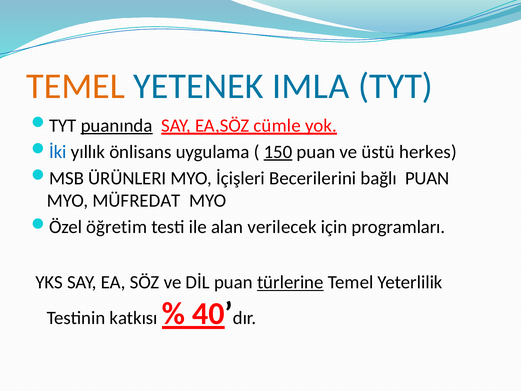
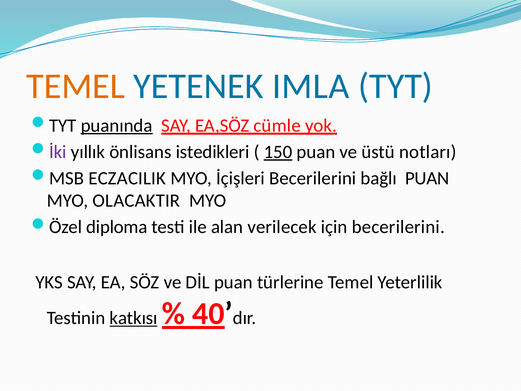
İki colour: blue -> purple
uygulama: uygulama -> istedikleri
herkes: herkes -> notları
ÜRÜNLERI: ÜRÜNLERI -> ECZACILIK
MÜFREDAT: MÜFREDAT -> OLACAKTIR
öğretim: öğretim -> diploma
için programları: programları -> becerilerini
türlerine underline: present -> none
katkısı underline: none -> present
